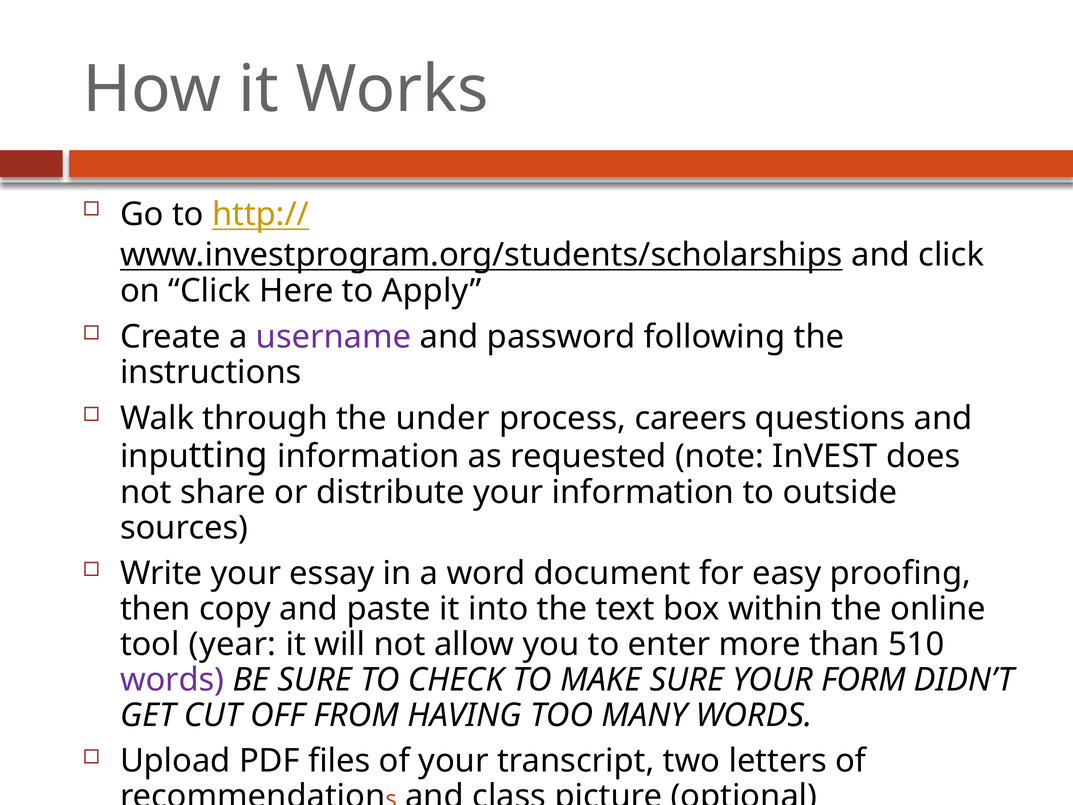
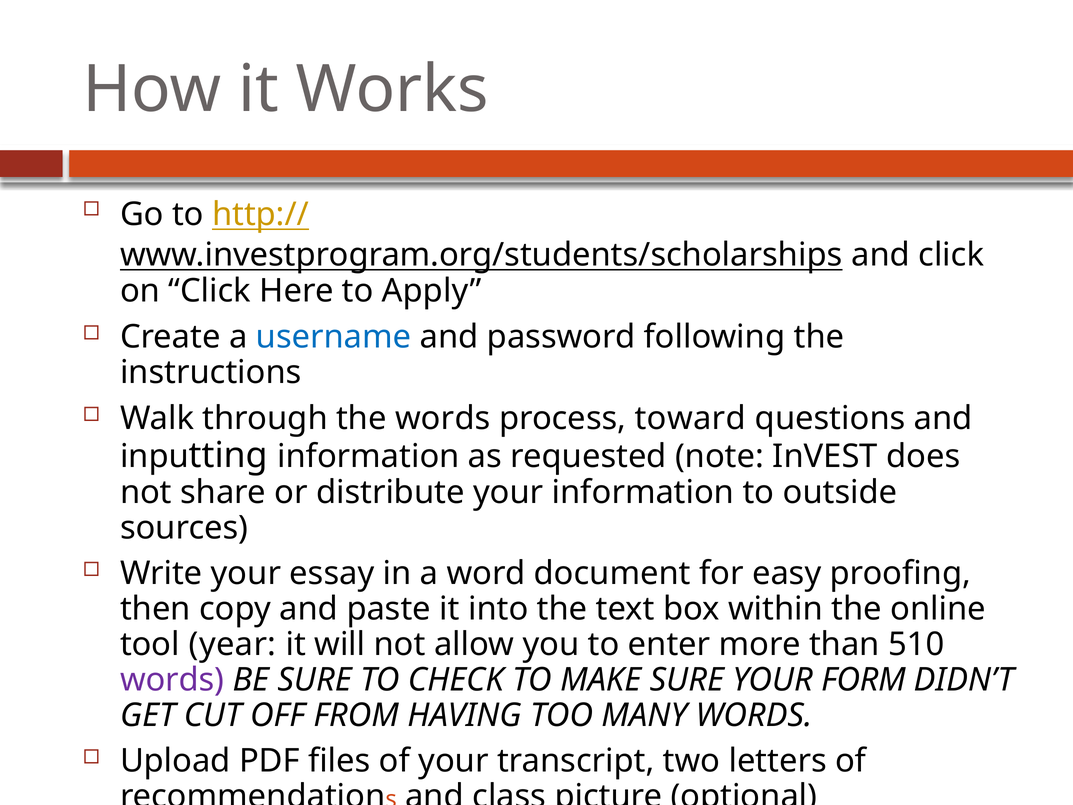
username colour: purple -> blue
the under: under -> words
careers: careers -> toward
